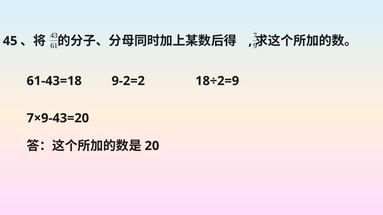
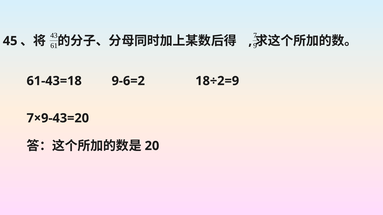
9-2=2: 9-2=2 -> 9-6=2
